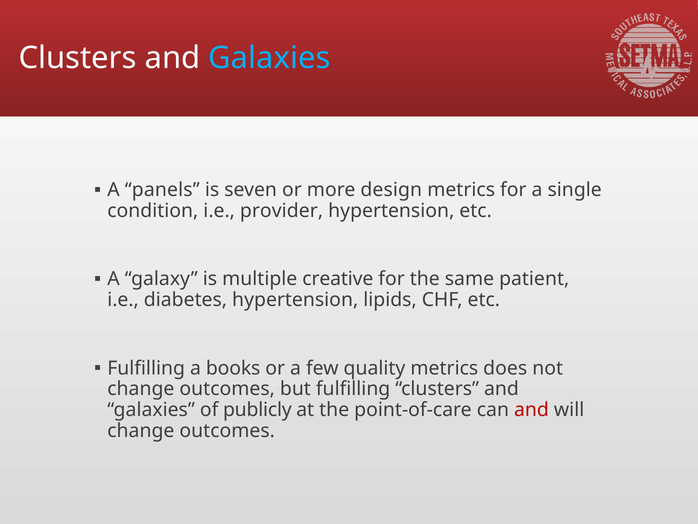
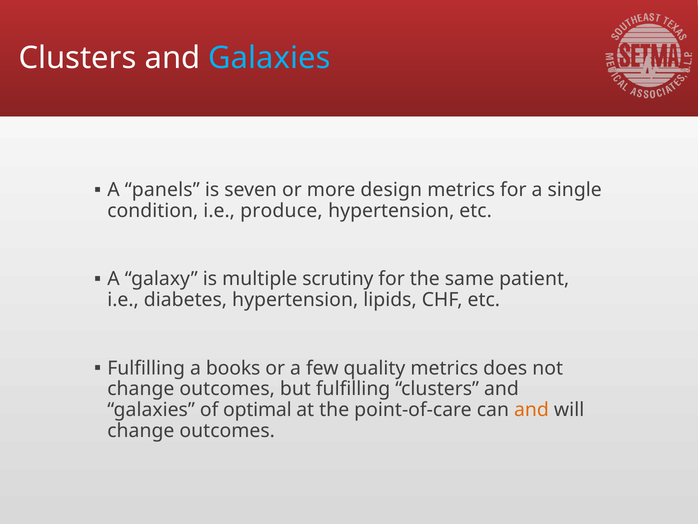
provider: provider -> produce
creative: creative -> scrutiny
publicly: publicly -> optimal
and at (531, 410) colour: red -> orange
